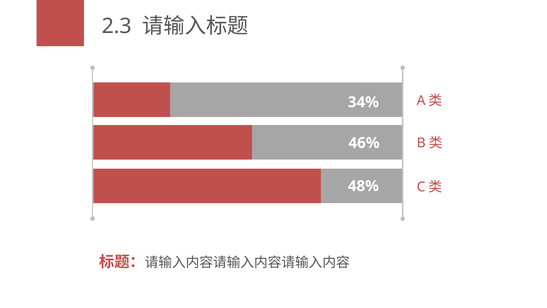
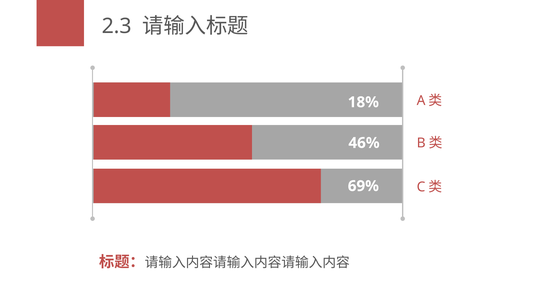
34%: 34% -> 18%
48%: 48% -> 69%
